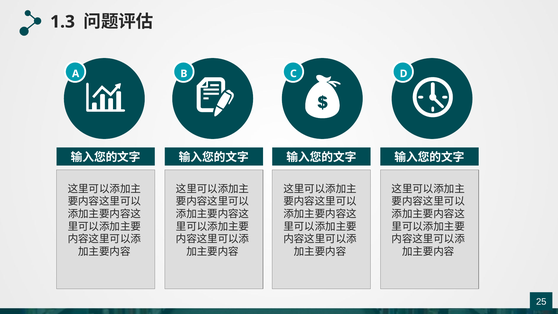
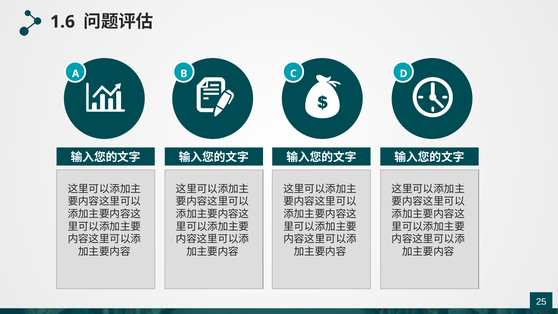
1.3: 1.3 -> 1.6
